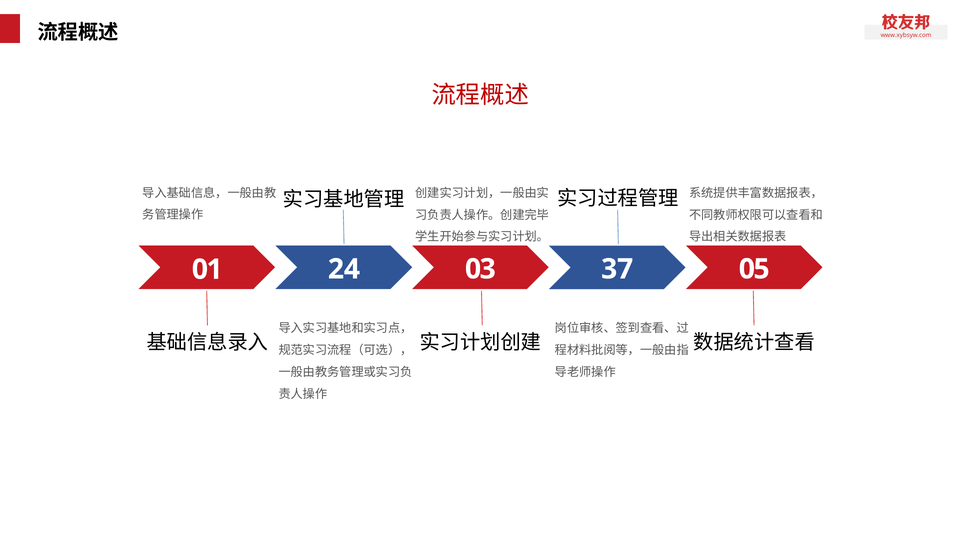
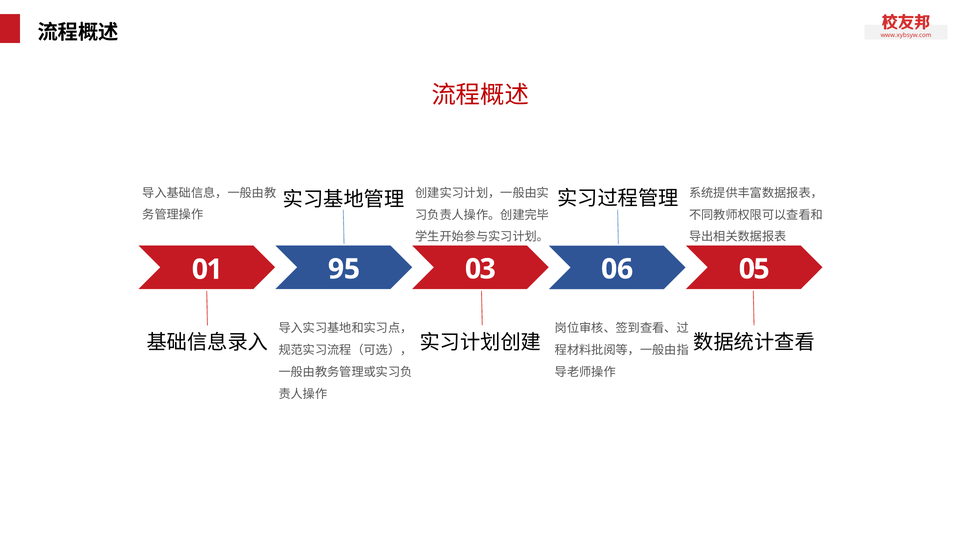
24: 24 -> 95
37: 37 -> 06
